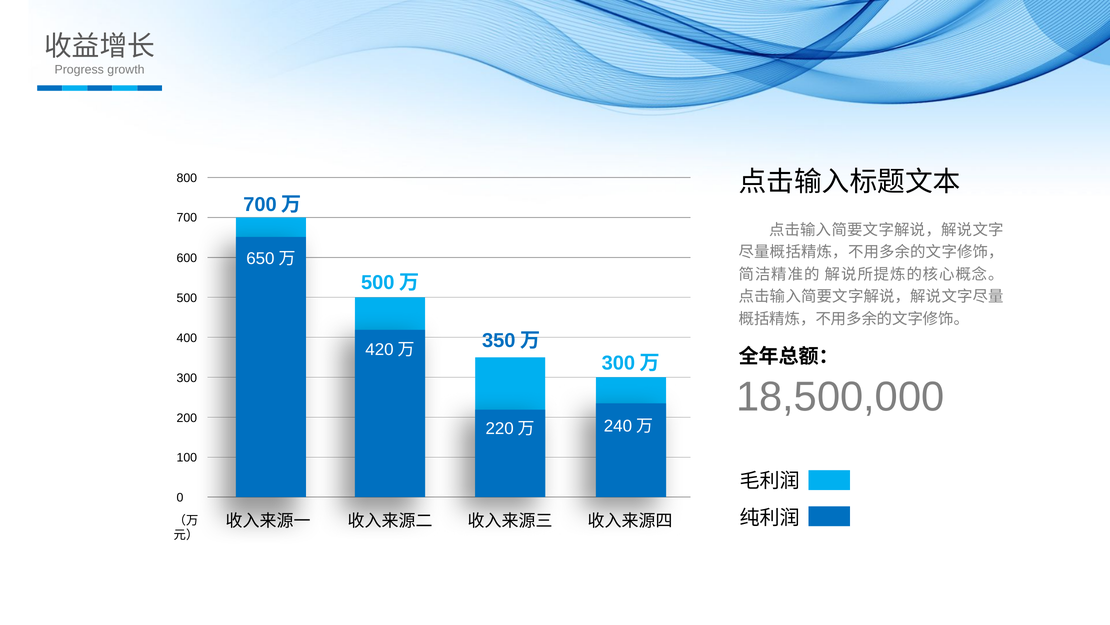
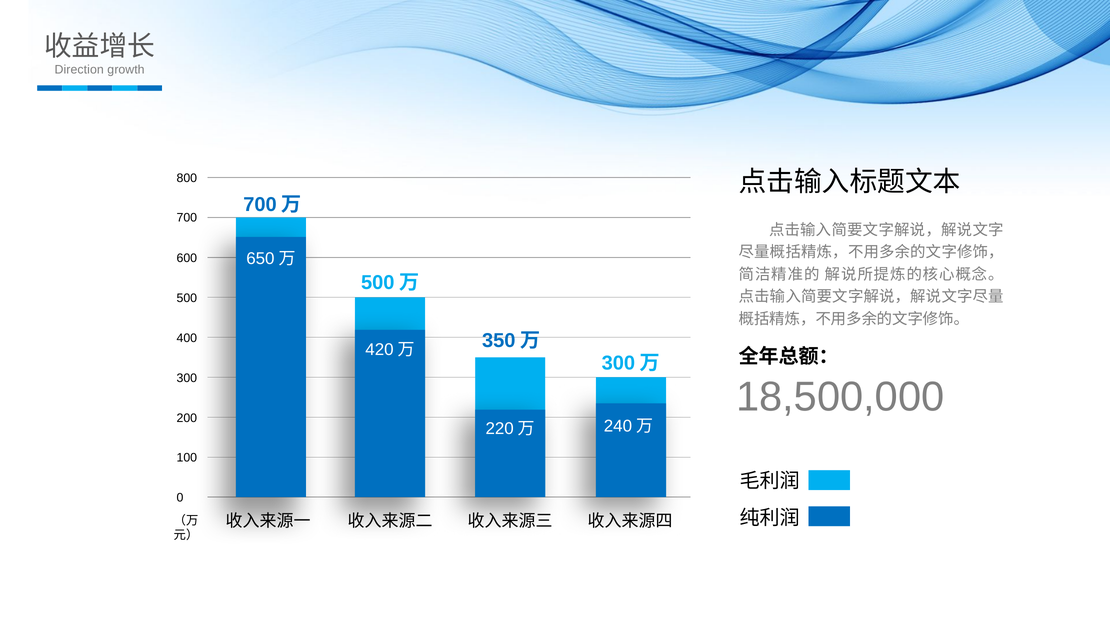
Progress: Progress -> Direction
